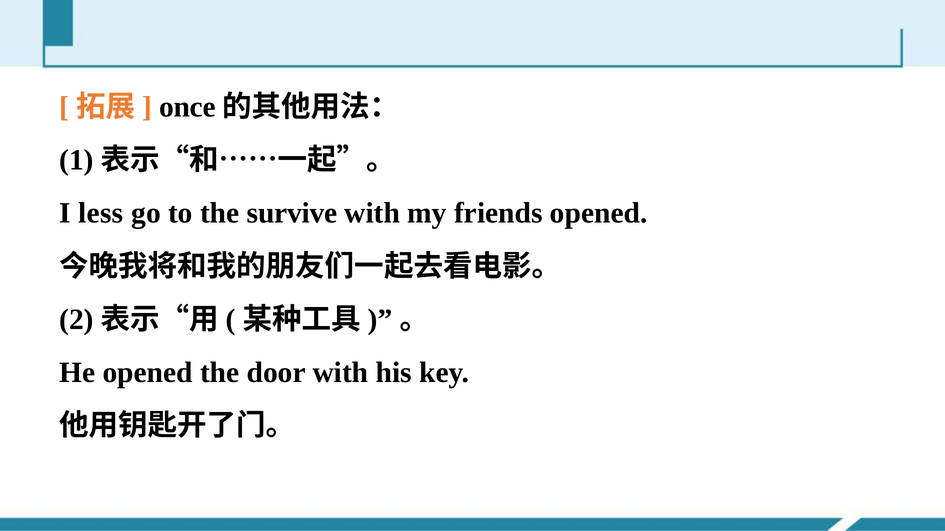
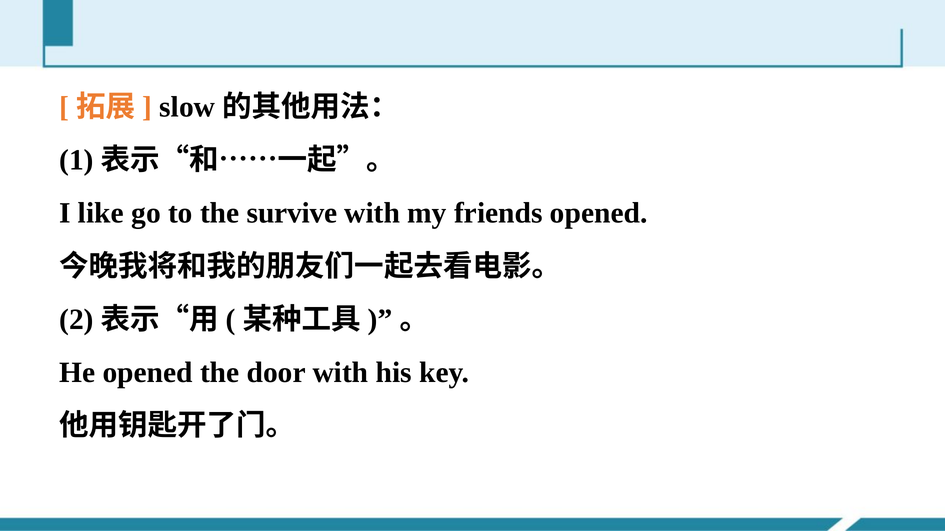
once: once -> slow
less: less -> like
